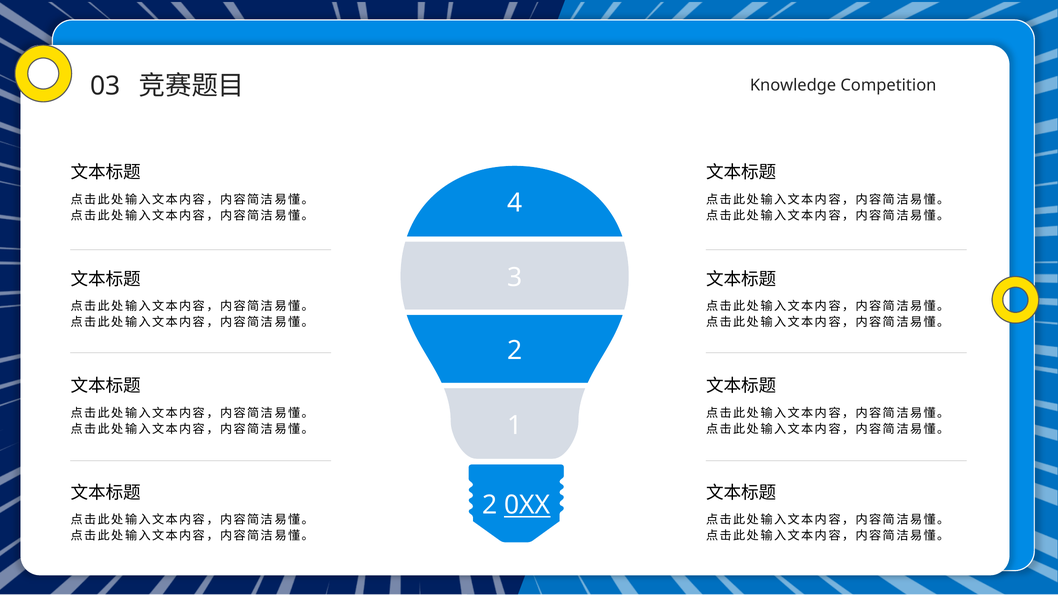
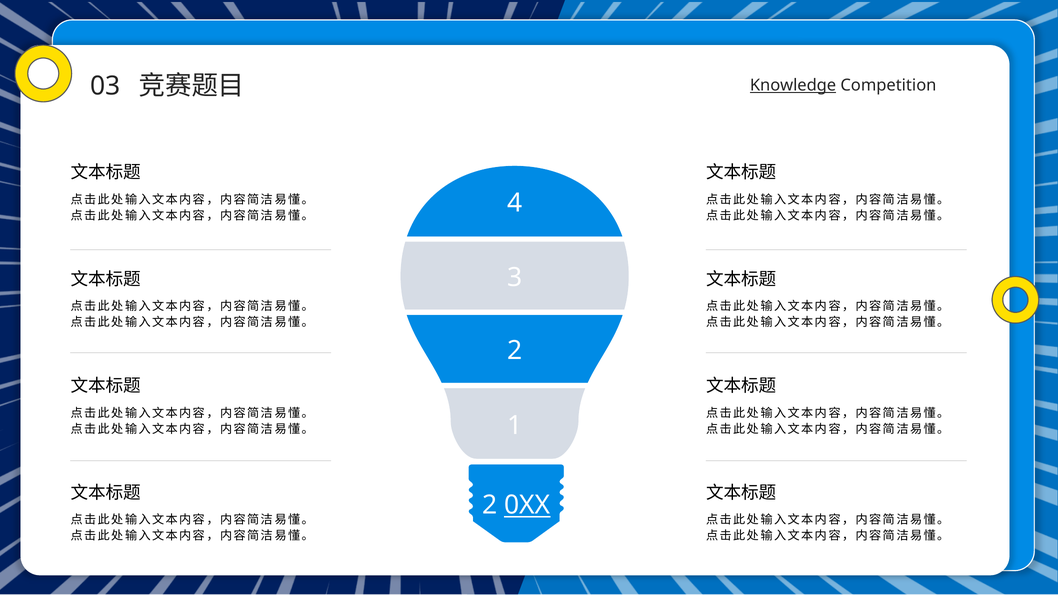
Knowledge underline: none -> present
